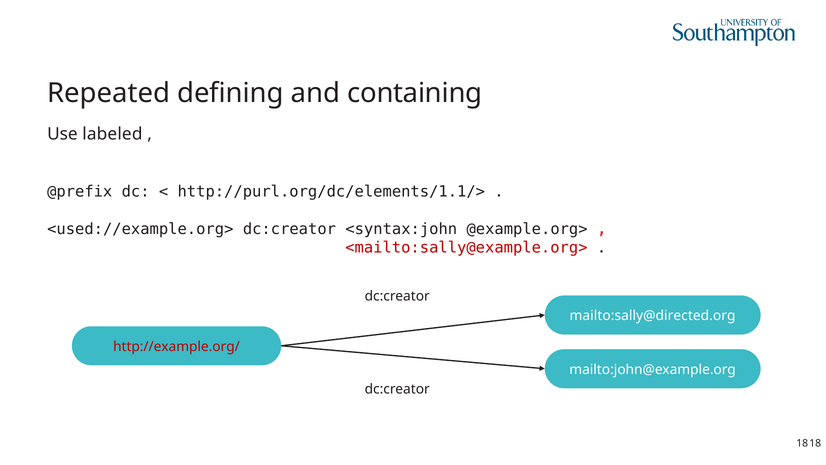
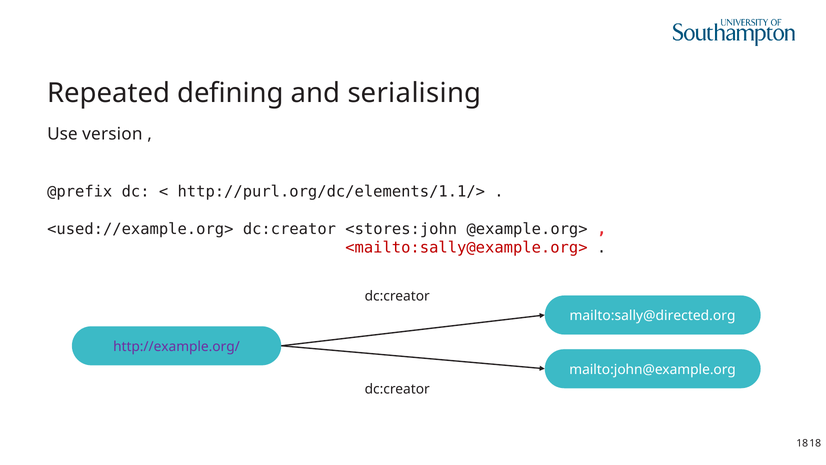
containing: containing -> serialising
labeled: labeled -> version
<syntax:john: <syntax:john -> <stores:john
http://example.org/ colour: red -> purple
